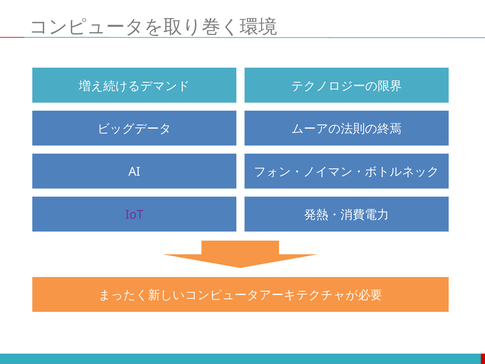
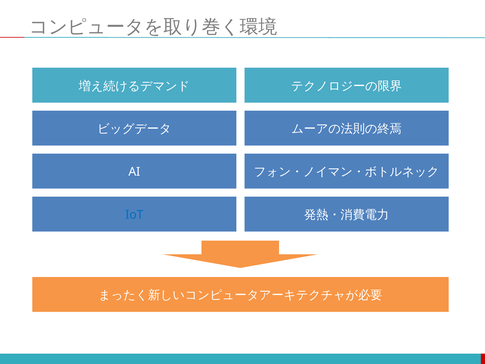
IoT colour: purple -> blue
